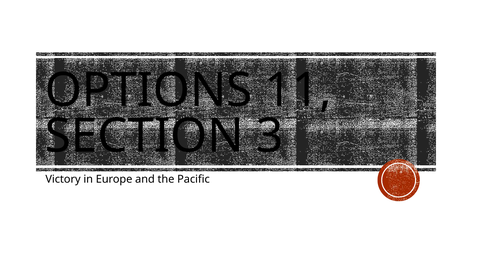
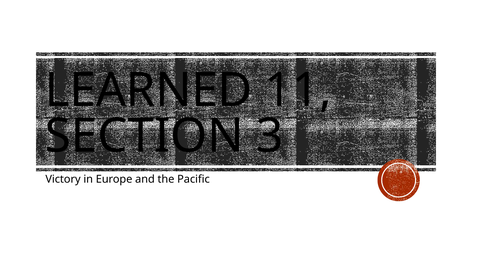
OPTIONS: OPTIONS -> LEARNED
